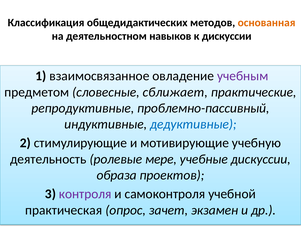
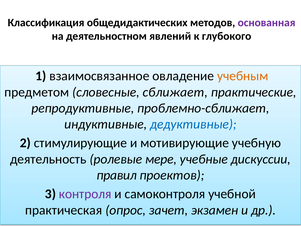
основанная colour: orange -> purple
навыков: навыков -> явлений
к дискуссии: дискуссии -> глубокого
учебным colour: purple -> orange
проблемно-пассивный: проблемно-пассивный -> проблемно-сближает
образа: образа -> правил
